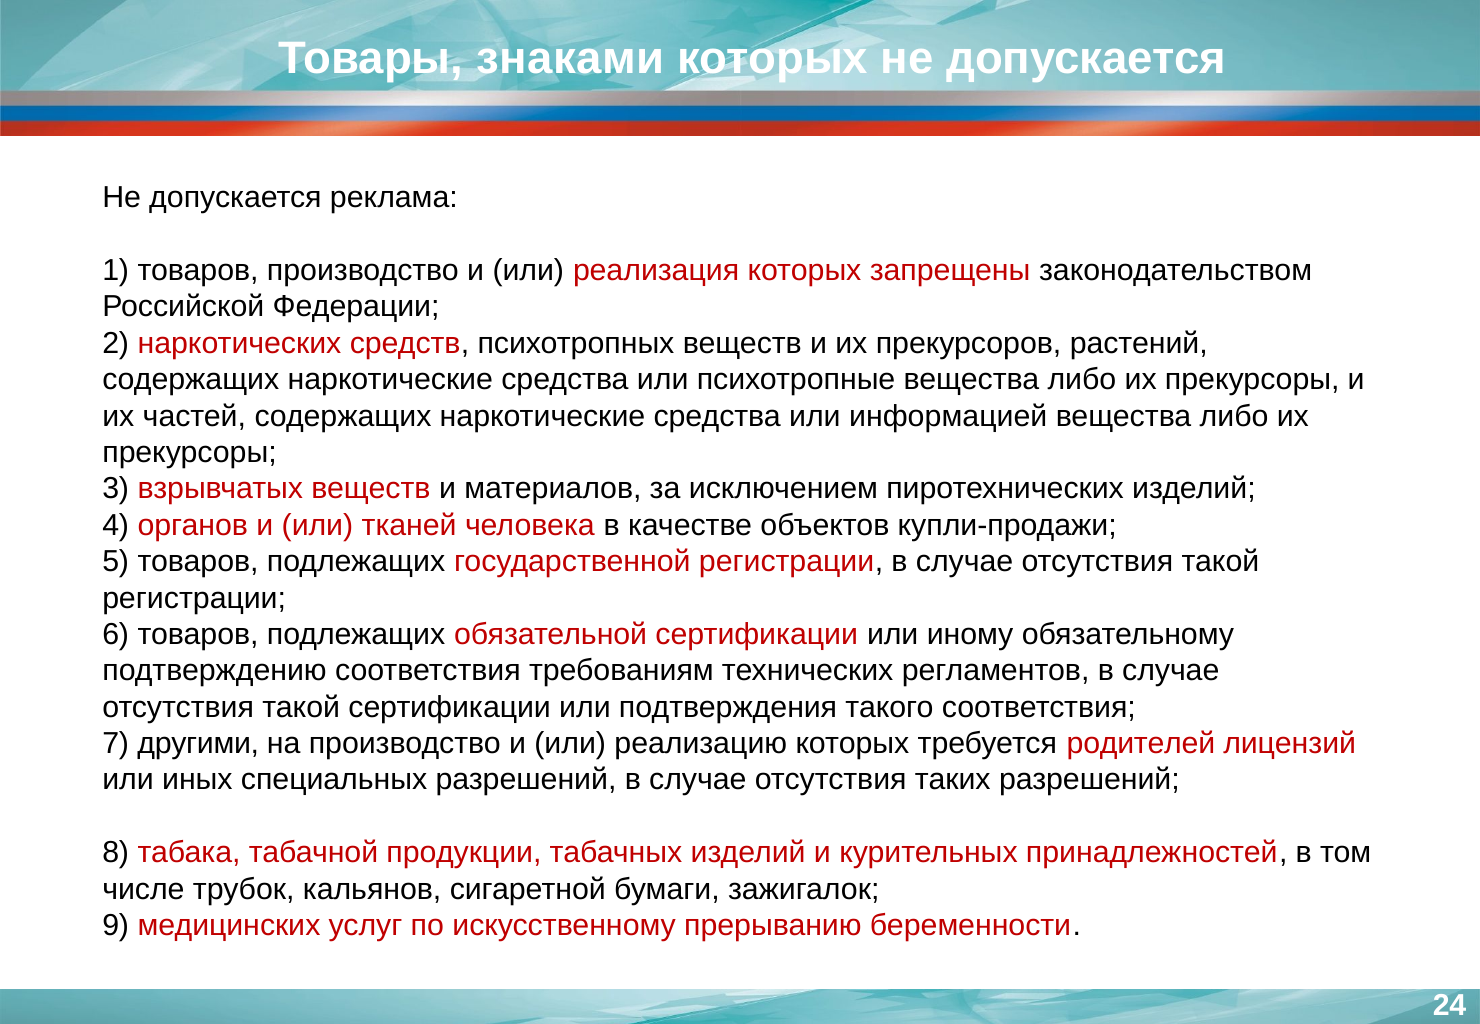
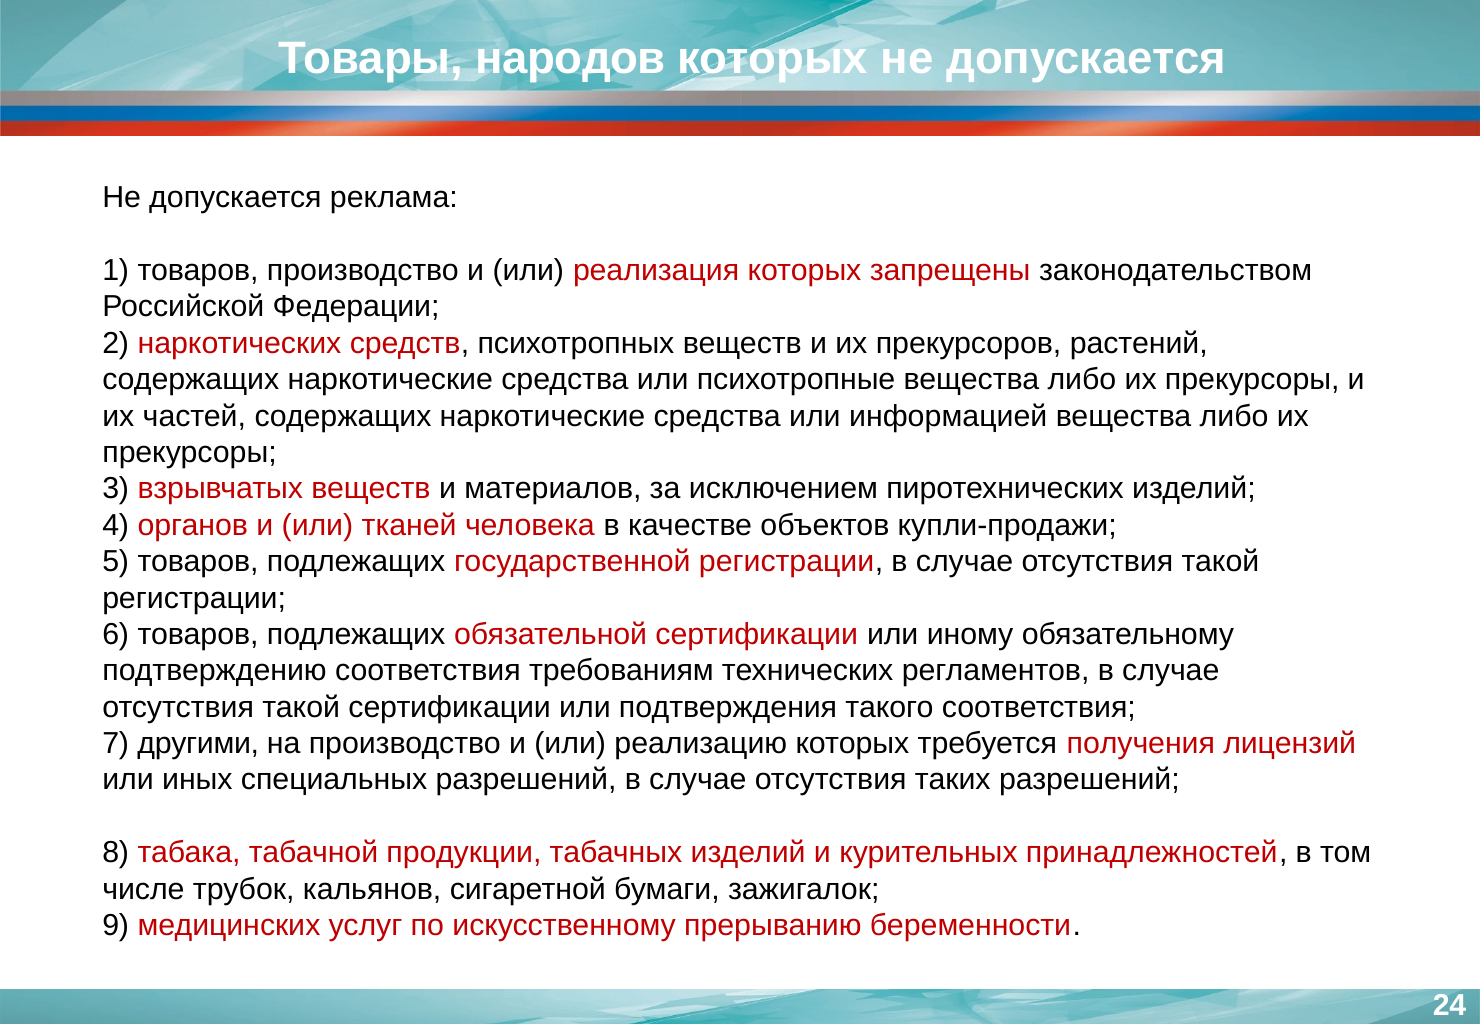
знаками: знаками -> народов
родителей: родителей -> получения
